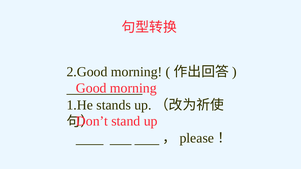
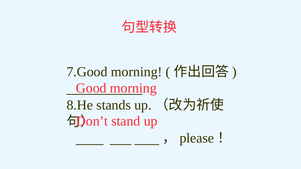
2.Good: 2.Good -> 7.Good
1.He: 1.He -> 8.He
